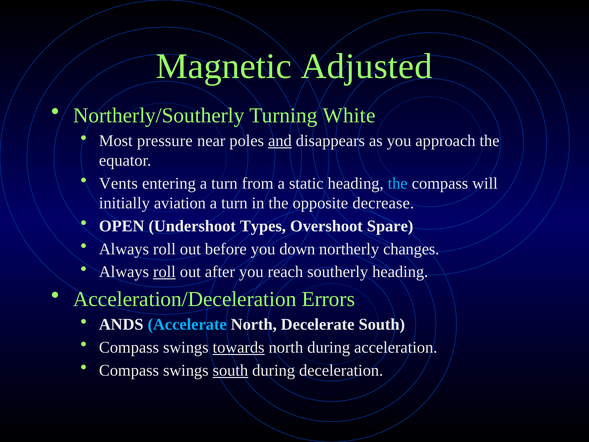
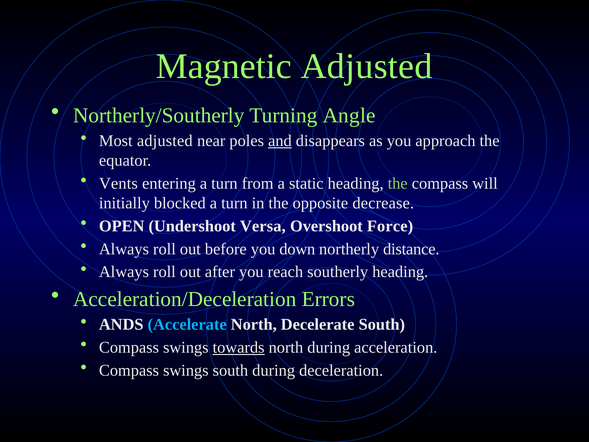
White: White -> Angle
Most pressure: pressure -> adjusted
the at (398, 183) colour: light blue -> light green
aviation: aviation -> blocked
Types: Types -> Versa
Spare: Spare -> Force
changes: changes -> distance
roll at (164, 272) underline: present -> none
south at (230, 370) underline: present -> none
